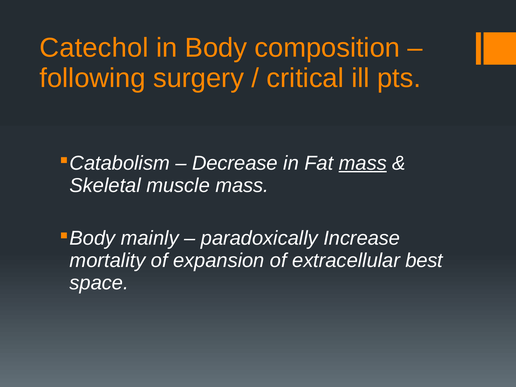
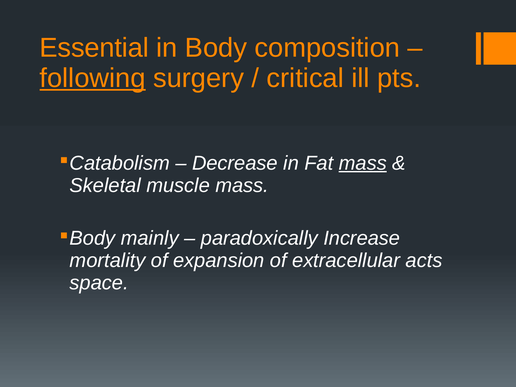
Catechol: Catechol -> Essential
following underline: none -> present
best: best -> acts
